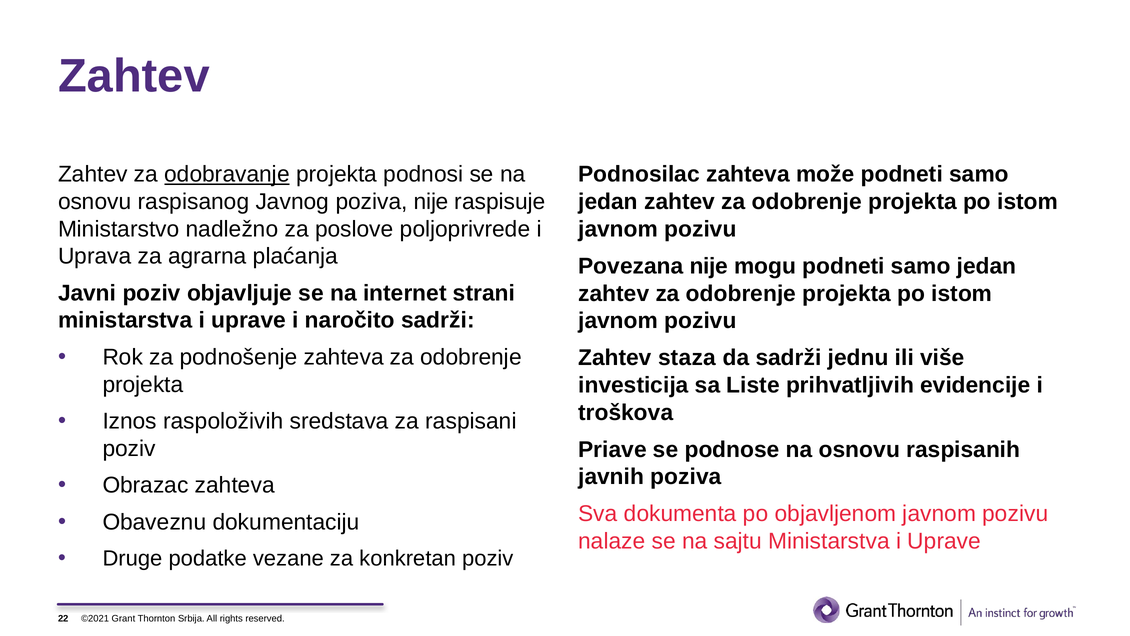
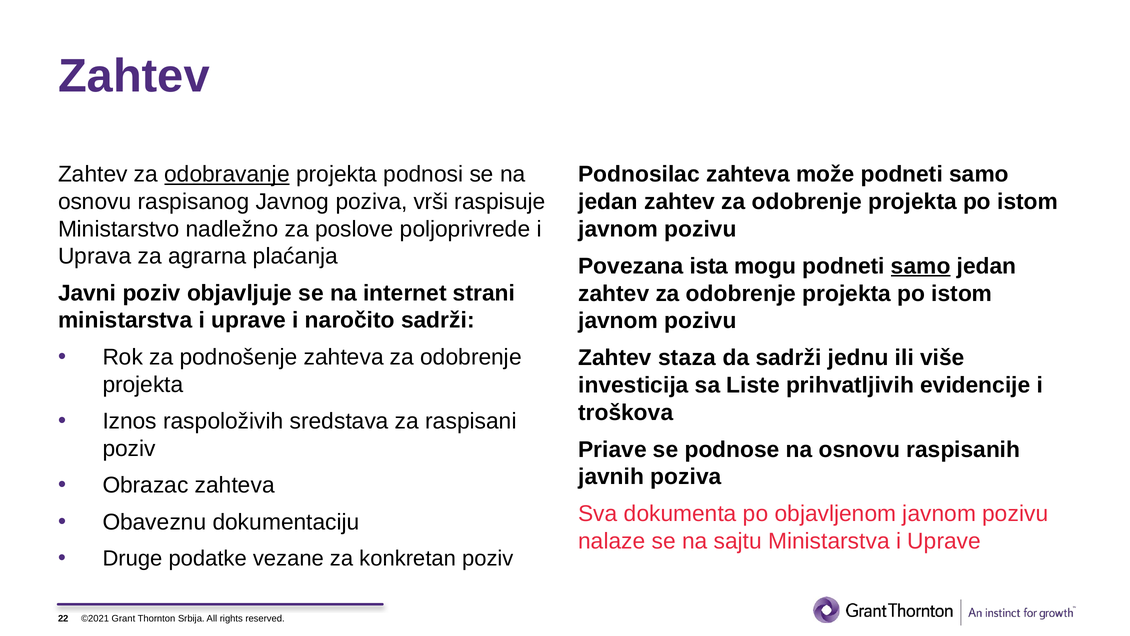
poziva nije: nije -> vrši
Povezana nije: nije -> ista
samo at (921, 266) underline: none -> present
